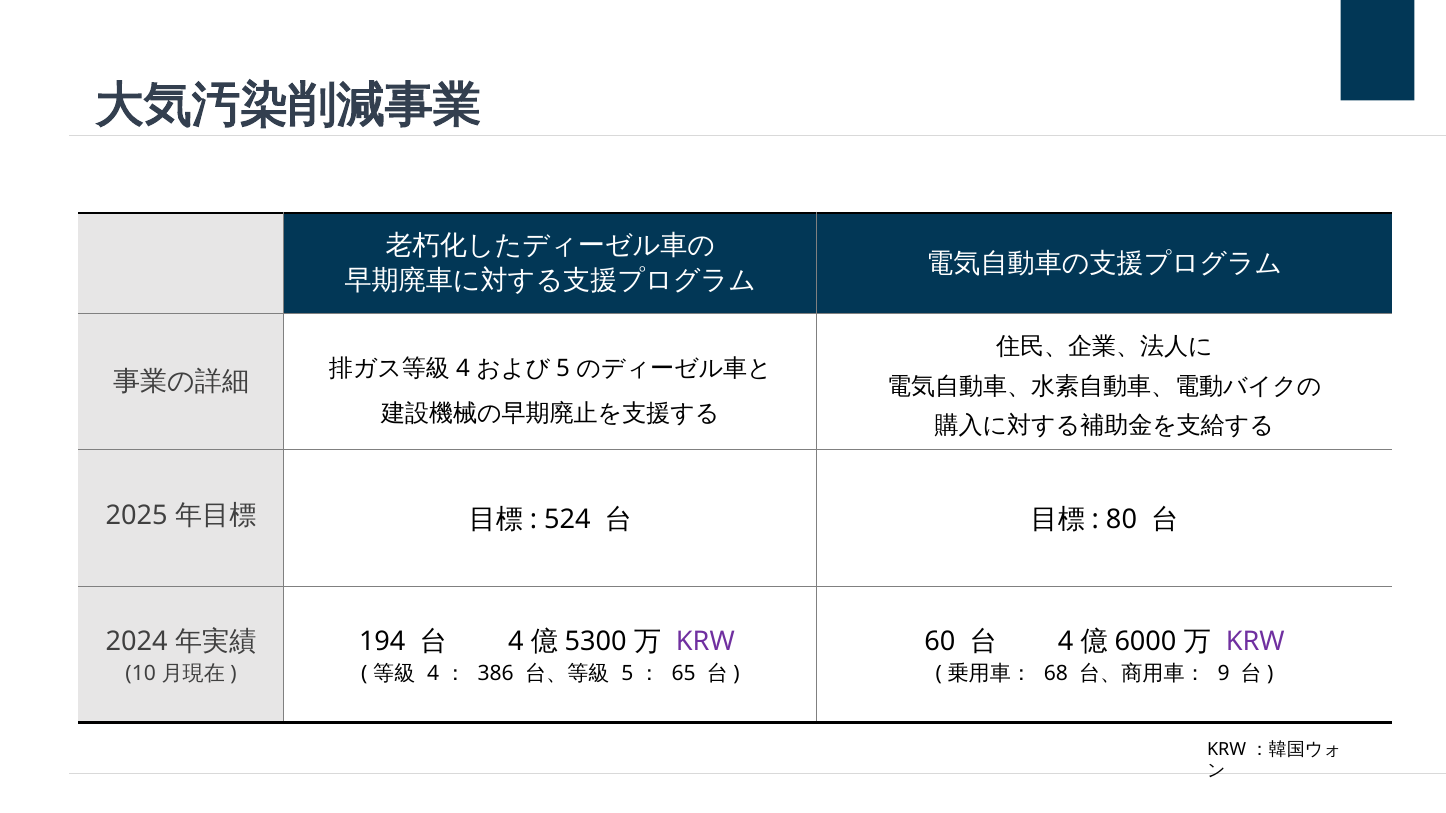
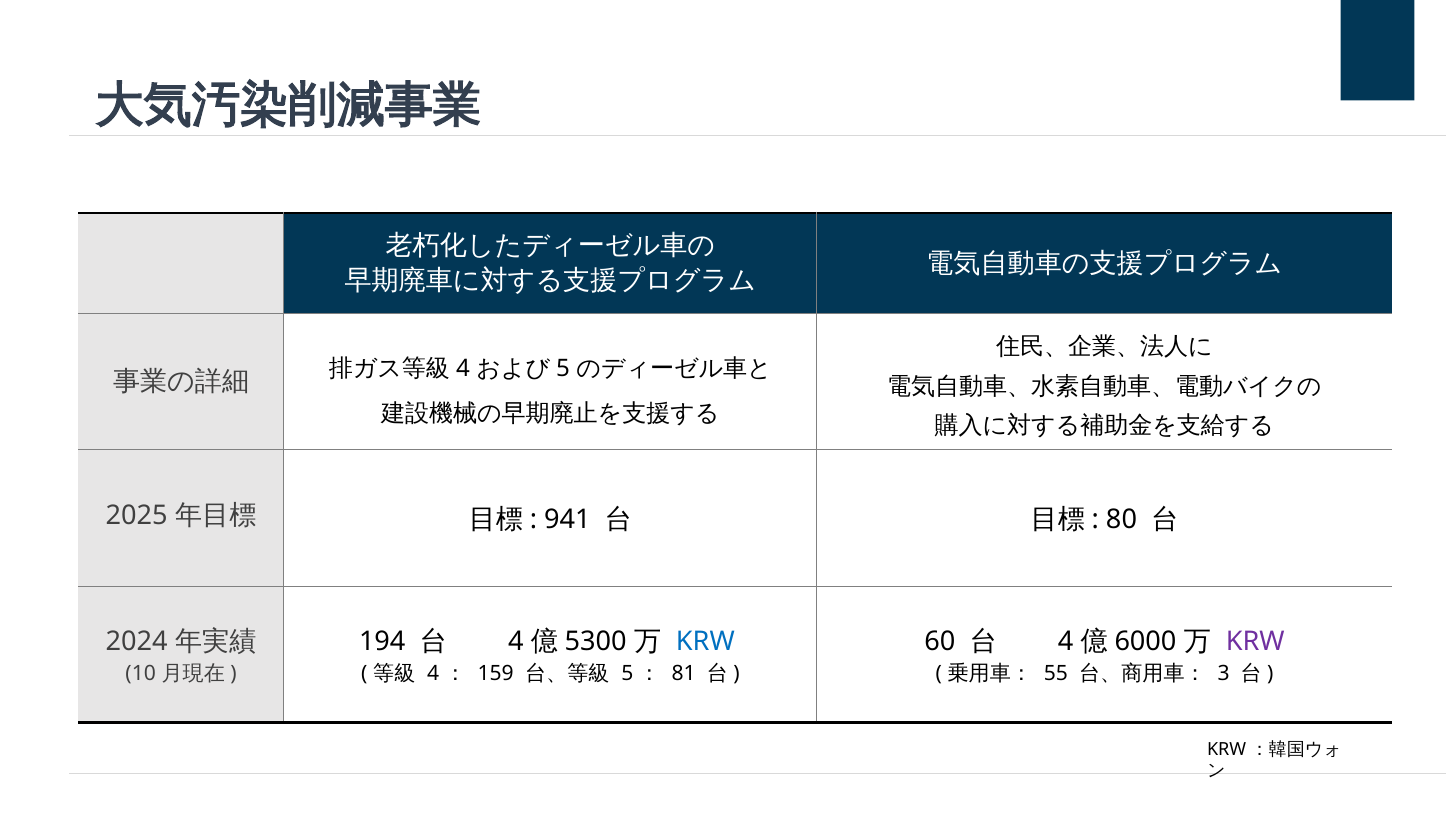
524: 524 -> 941
KRW at (705, 642) colour: purple -> blue
386: 386 -> 159
65: 65 -> 81
68: 68 -> 55
9: 9 -> 3
